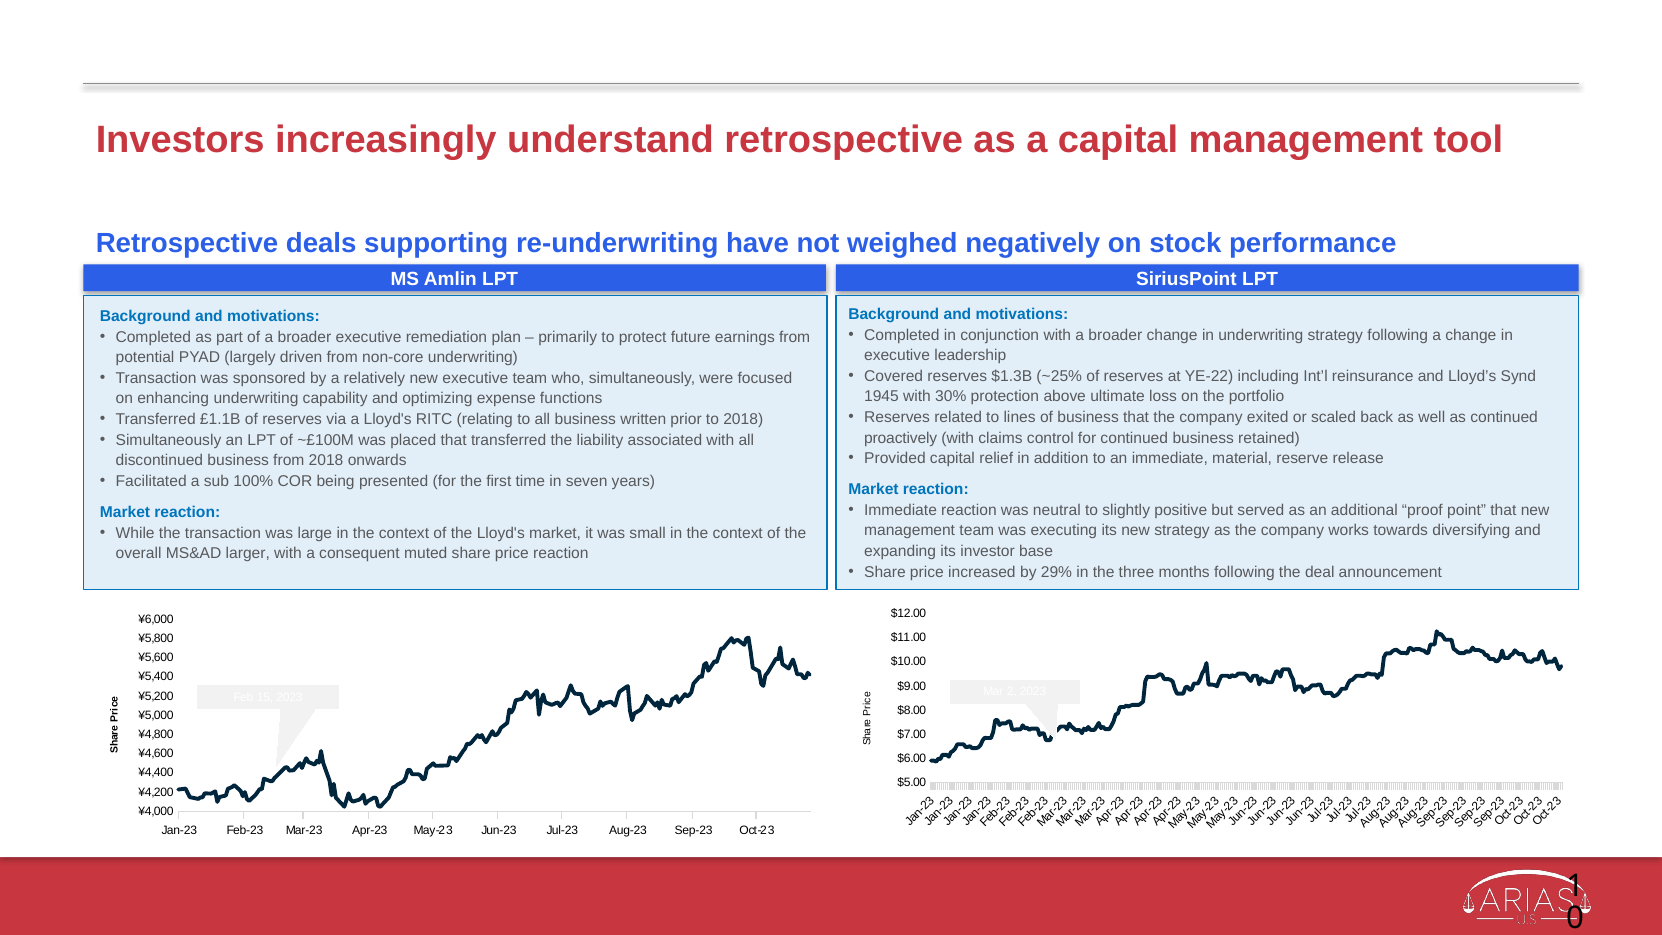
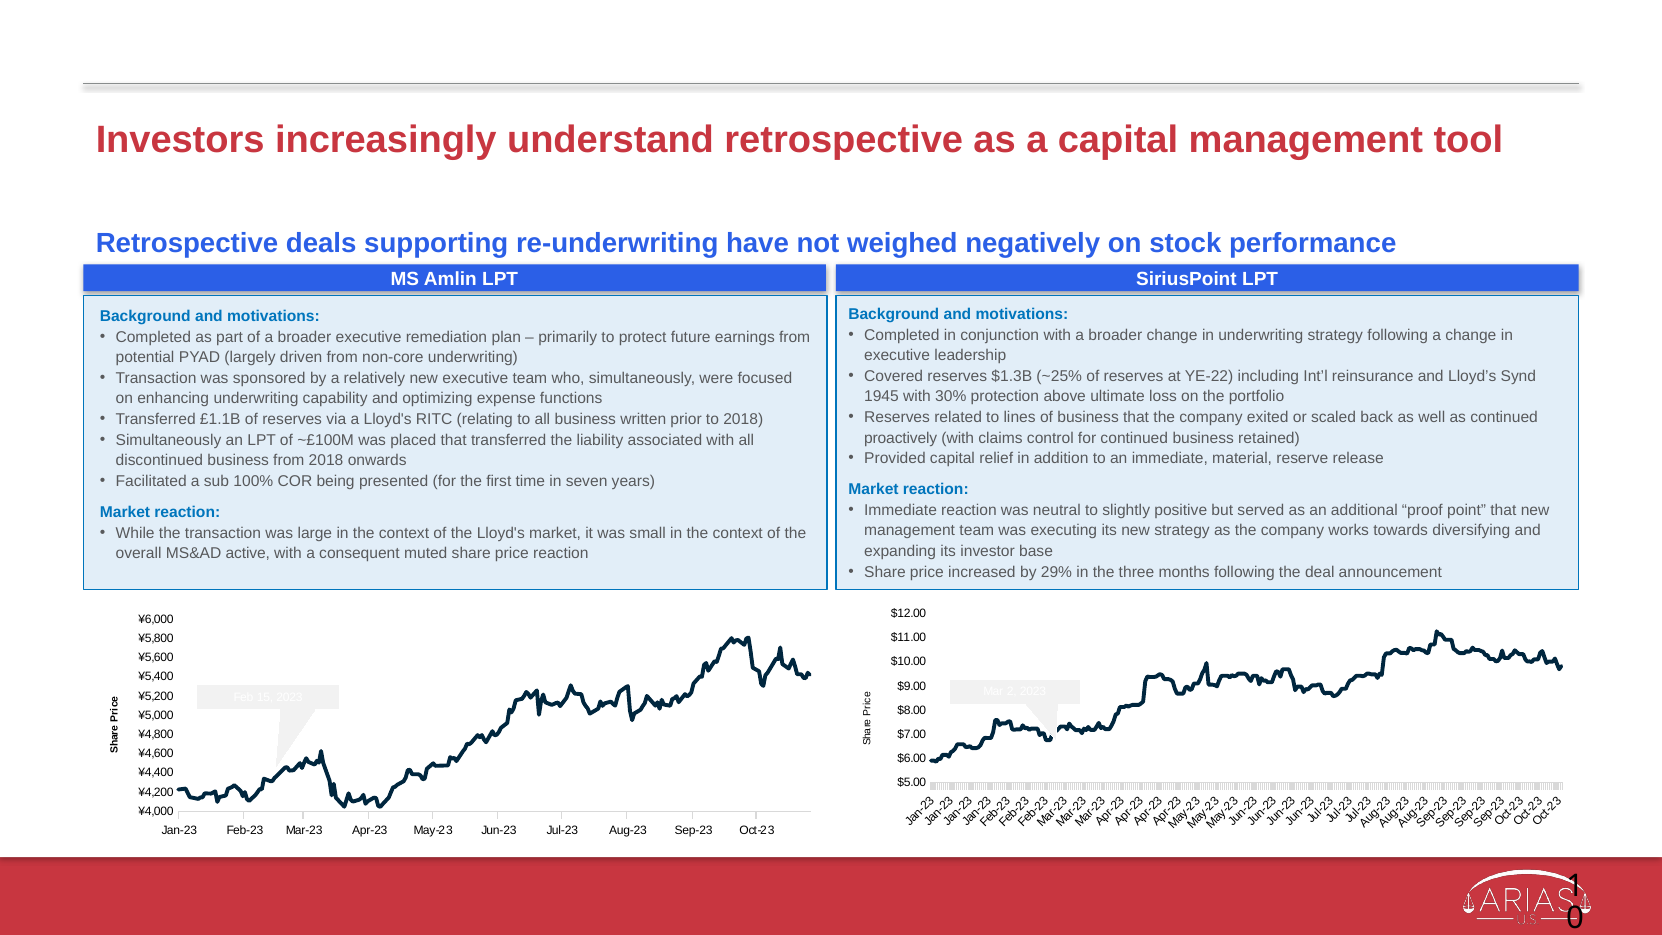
larger: larger -> active
